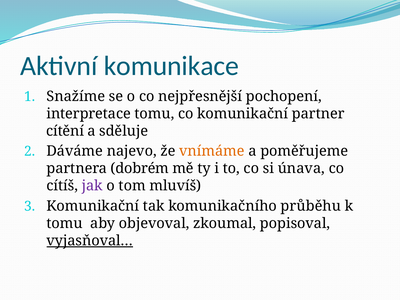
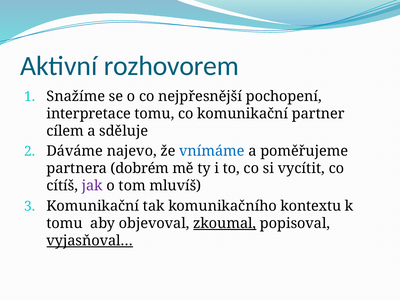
komunikace: komunikace -> rozhovorem
cítění: cítění -> cílem
vnímáme colour: orange -> blue
únava: únava -> vycítit
průběhu: průběhu -> kontextu
zkoumal underline: none -> present
